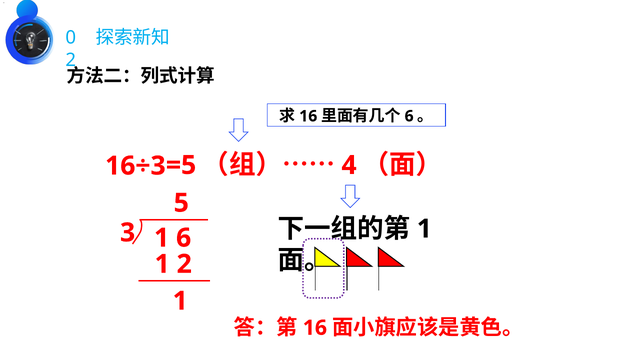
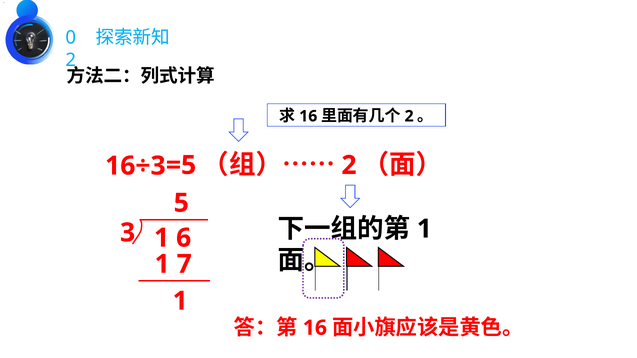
6 at (409, 116): 6 -> 2
4 at (349, 165): 4 -> 2
1 2: 2 -> 7
